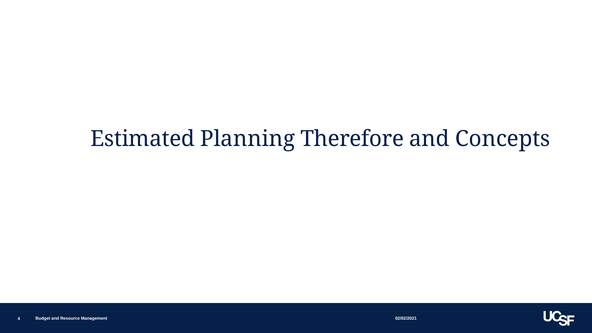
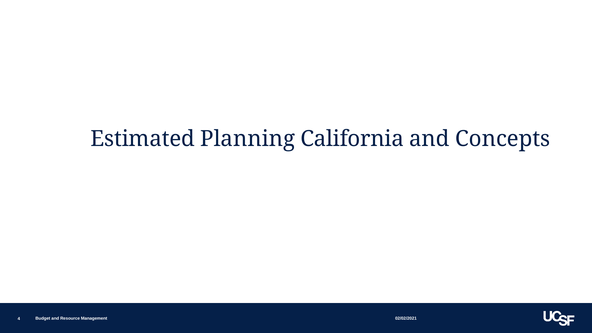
Therefore: Therefore -> California
